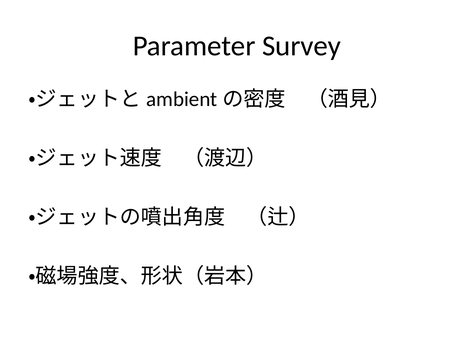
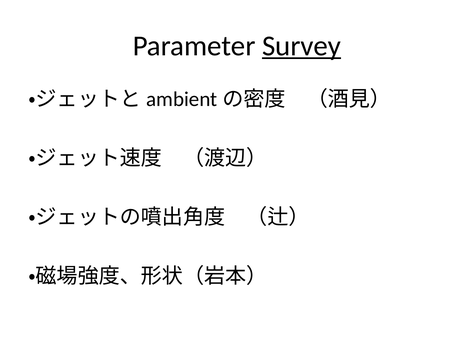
Survey underline: none -> present
